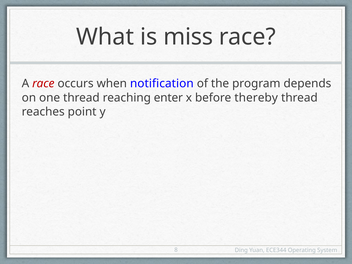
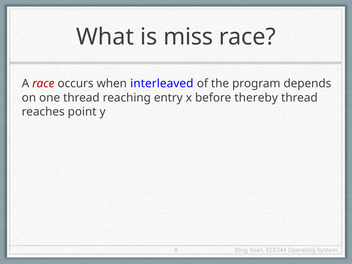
notification: notification -> interleaved
enter: enter -> entry
